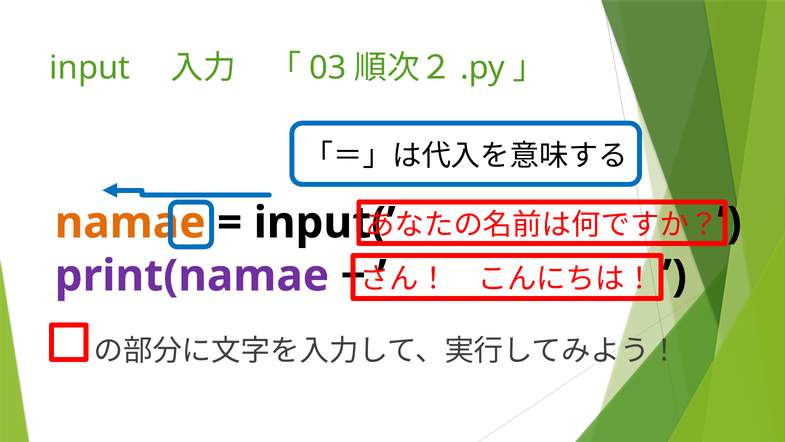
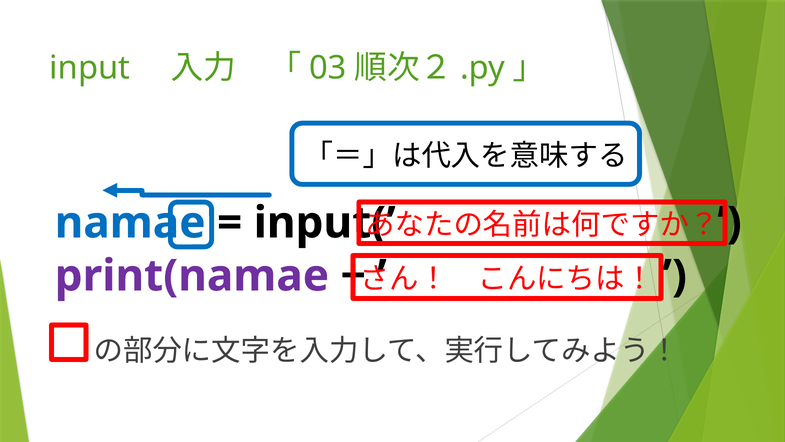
namae colour: orange -> blue
